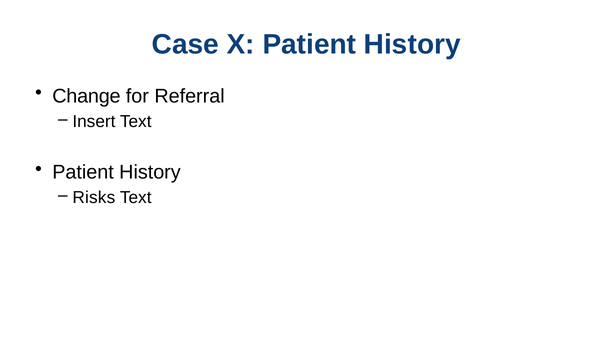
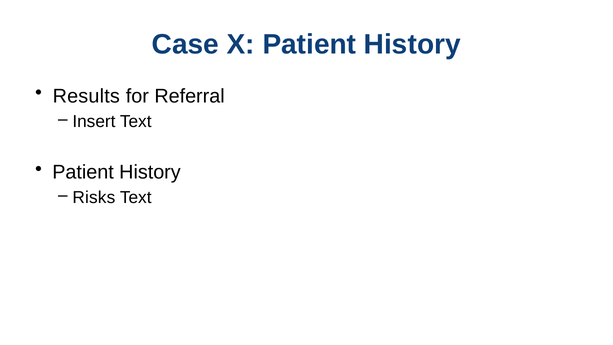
Change: Change -> Results
